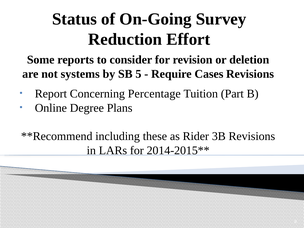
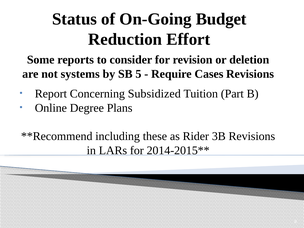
Survey: Survey -> Budget
Percentage: Percentage -> Subsidized
